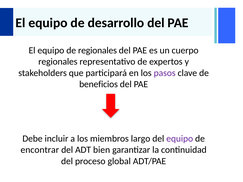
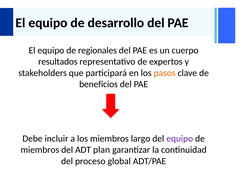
regionales at (58, 62): regionales -> resultados
pasos colour: purple -> orange
encontrar at (40, 150): encontrar -> miembros
bien: bien -> plan
